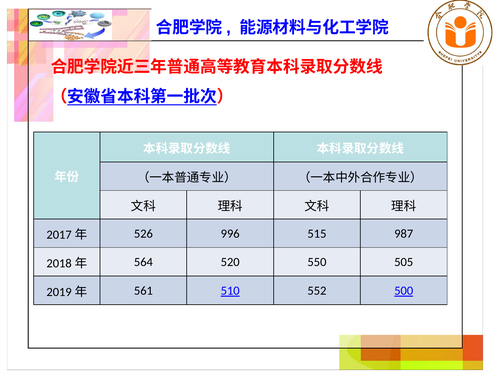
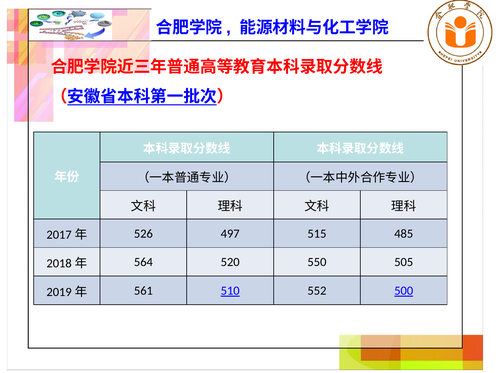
996: 996 -> 497
987: 987 -> 485
